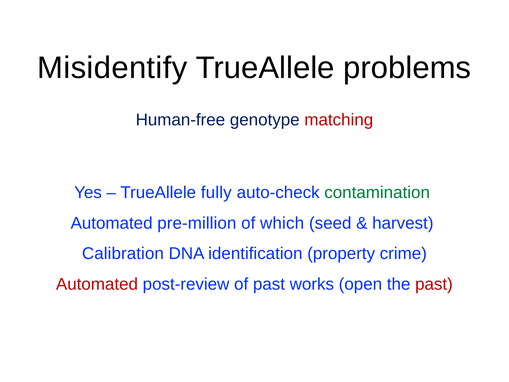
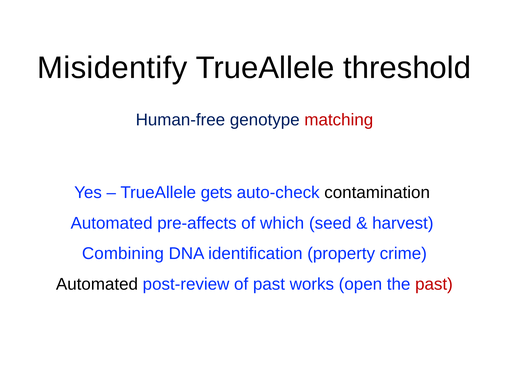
problems: problems -> threshold
fully: fully -> gets
contamination colour: green -> black
pre-million: pre-million -> pre-affects
Calibration: Calibration -> Combining
Automated at (97, 284) colour: red -> black
